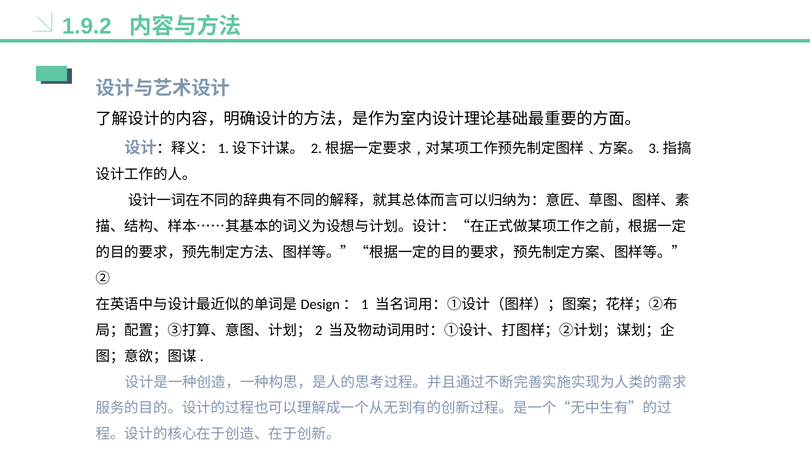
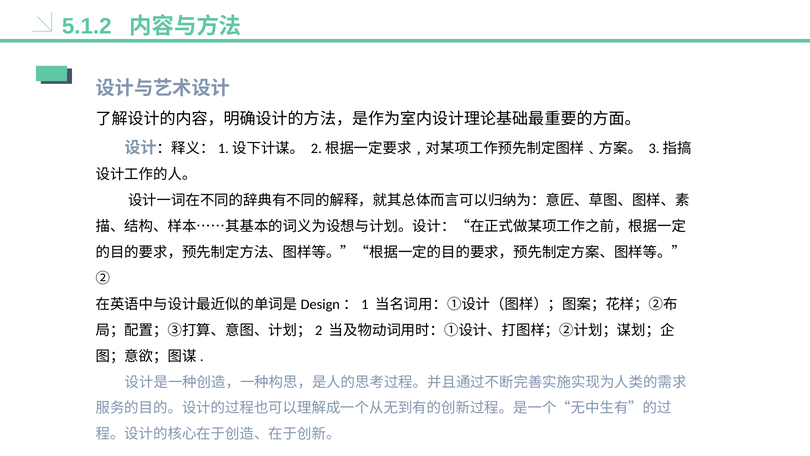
1.9.2: 1.9.2 -> 5.1.2
